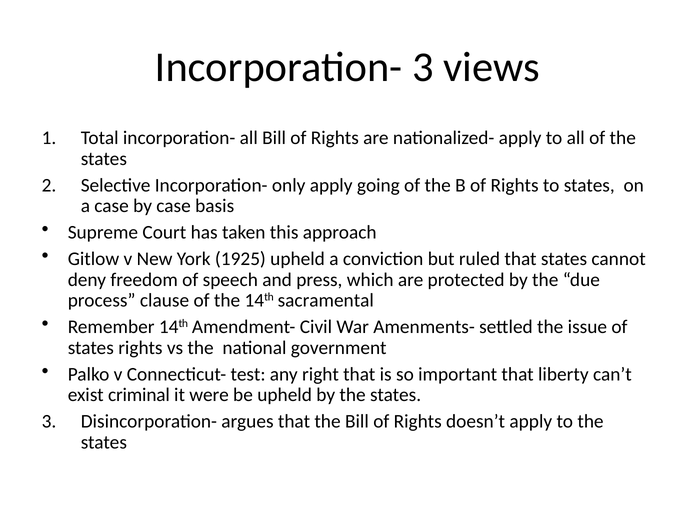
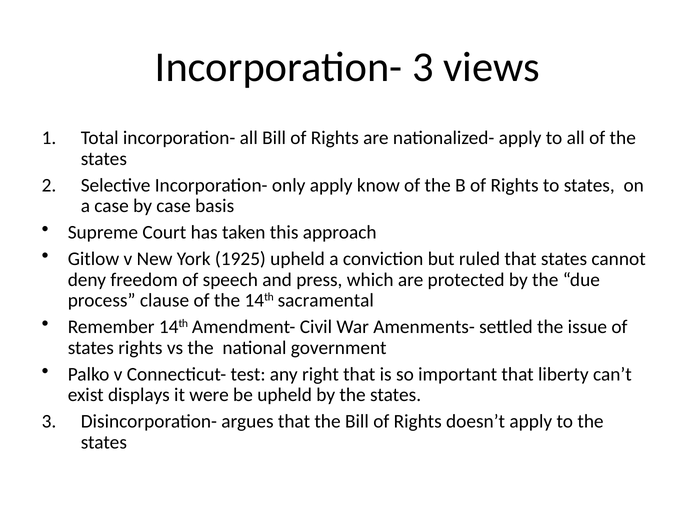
going: going -> know
criminal: criminal -> displays
